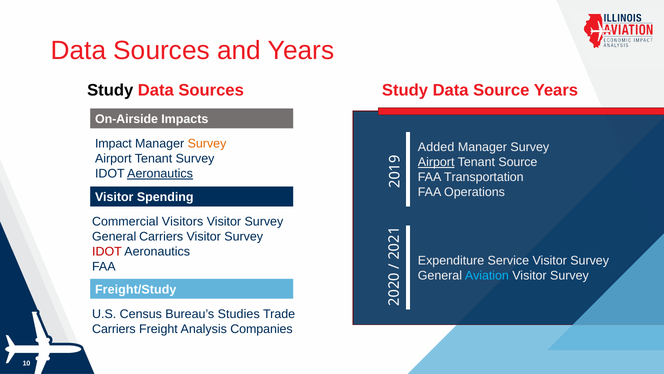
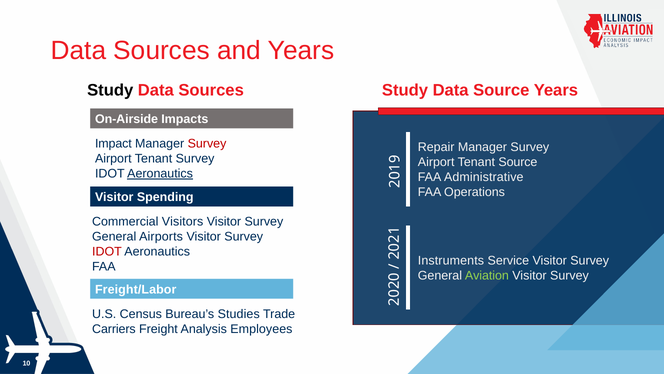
Survey at (207, 144) colour: orange -> red
Added: Added -> Repair
Airport at (436, 162) underline: present -> none
Transportation: Transportation -> Administrative
General Carriers: Carriers -> Airports
Expenditure: Expenditure -> Instruments
Aviation colour: light blue -> light green
Freight/Study: Freight/Study -> Freight/Labor
Companies: Companies -> Employees
